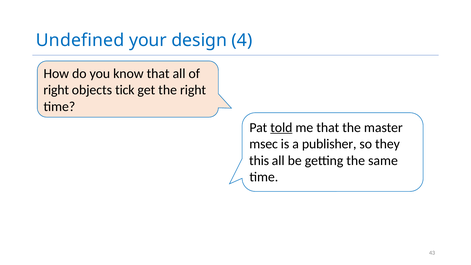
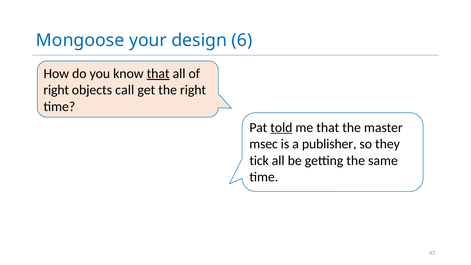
Undefined: Undefined -> Mongoose
4: 4 -> 6
that at (158, 74) underline: none -> present
tick: tick -> call
this: this -> tick
